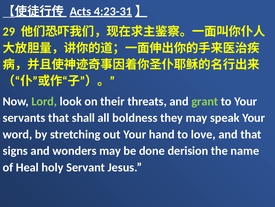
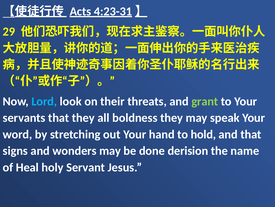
Lord colour: light green -> light blue
that shall: shall -> they
love: love -> hold
